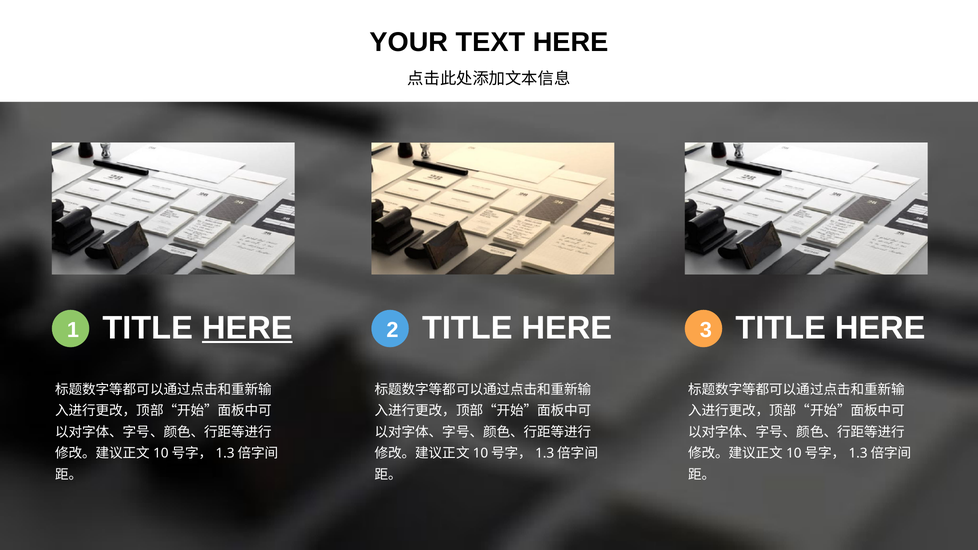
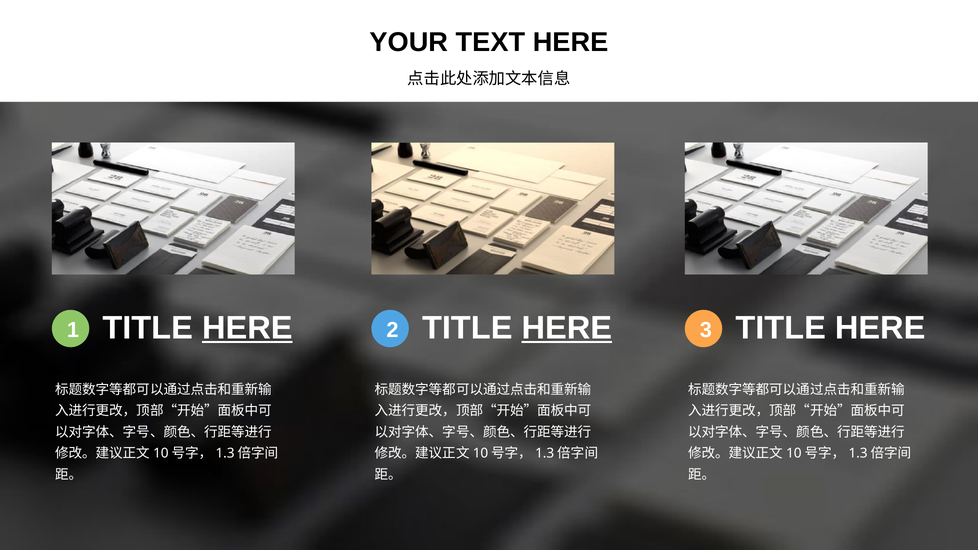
HERE at (567, 328) underline: none -> present
